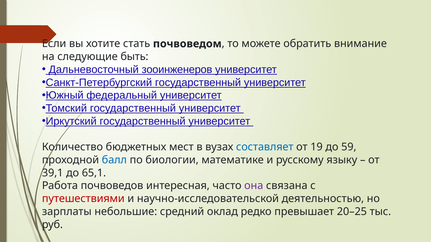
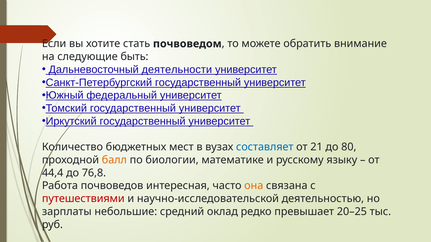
зооинженеров: зооинженеров -> деятельности
19: 19 -> 21
59: 59 -> 80
балл colour: blue -> orange
39,1: 39,1 -> 44,4
65,1: 65,1 -> 76,8
она colour: purple -> orange
